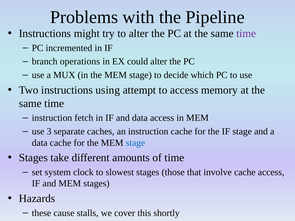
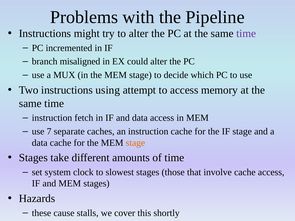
operations: operations -> misaligned
3: 3 -> 7
stage at (135, 143) colour: blue -> orange
